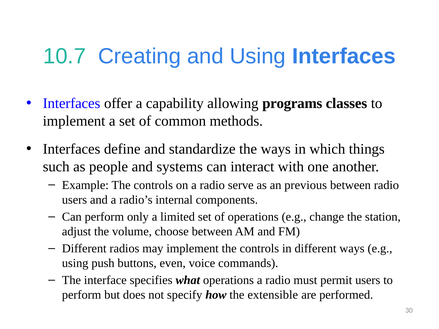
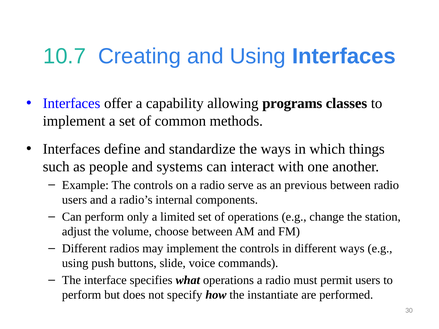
even: even -> slide
extensible: extensible -> instantiate
